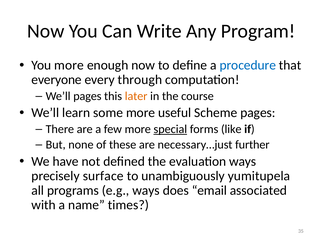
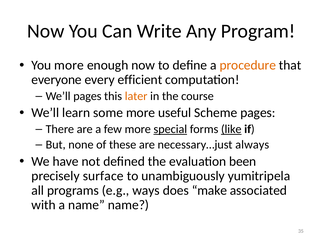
procedure colour: blue -> orange
through: through -> efficient
like underline: none -> present
further: further -> always
evaluation ways: ways -> been
yumitupela: yumitupela -> yumitripela
email: email -> make
name times: times -> name
